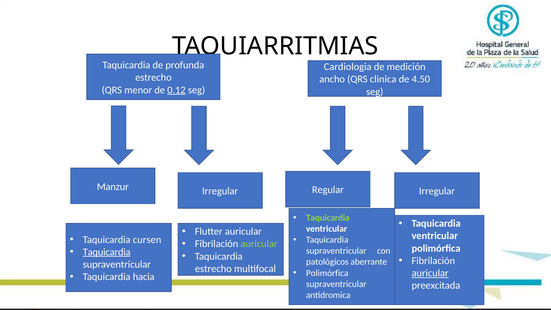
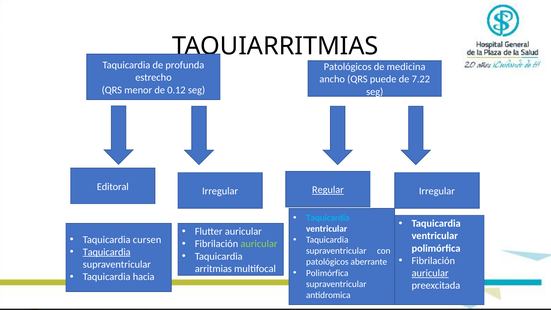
Cardiologia at (348, 67): Cardiologia -> Patológicos
medición: medición -> medicina
clinica: clinica -> puede
4.50: 4.50 -> 7.22
0.12 underline: present -> none
Manzur: Manzur -> Editoral
Regular underline: none -> present
Taquicardia at (328, 218) colour: light green -> light blue
estrecho at (213, 269): estrecho -> arritmias
